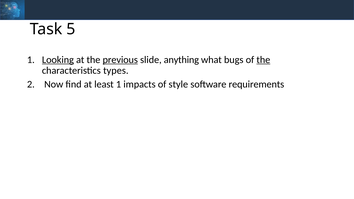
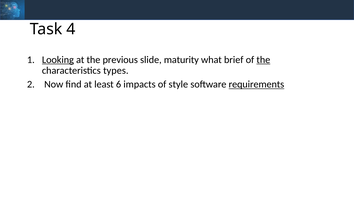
5: 5 -> 4
previous underline: present -> none
anything: anything -> maturity
bugs: bugs -> brief
least 1: 1 -> 6
requirements underline: none -> present
